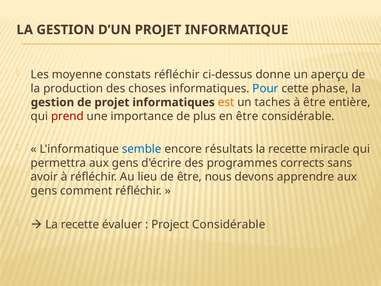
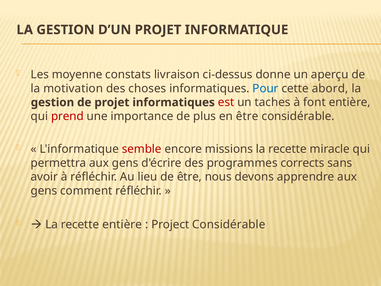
constats réfléchir: réfléchir -> livraison
production: production -> motivation
phase: phase -> abord
est colour: orange -> red
à être: être -> font
semble colour: blue -> red
résultats: résultats -> missions
recette évaluer: évaluer -> entière
